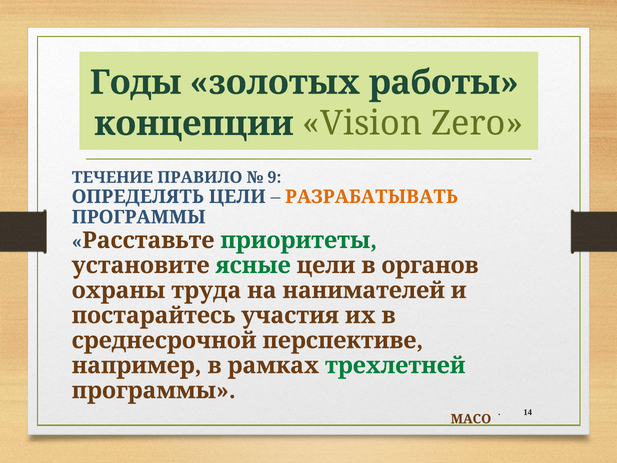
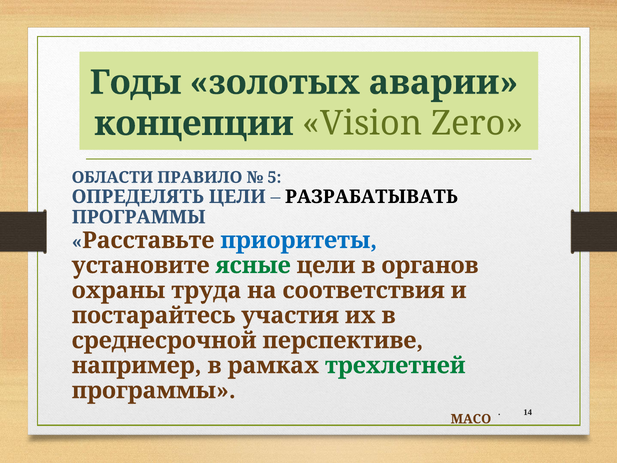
работы: работы -> аварии
ТЕЧЕНИЕ: ТЕЧЕНИЕ -> ОБЛАСТИ
9: 9 -> 5
РАЗРАБАТЫВАТЬ colour: orange -> black
приоритеты colour: green -> blue
нанимателей: нанимателей -> соответствия
